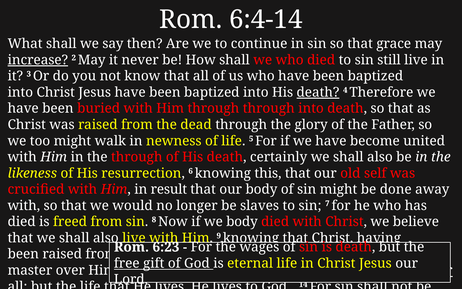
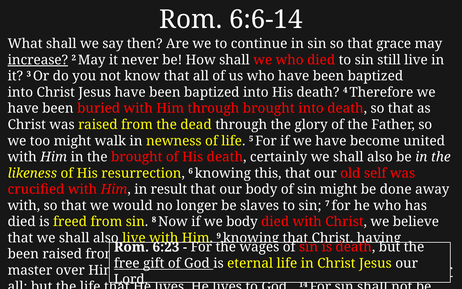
6:4-14: 6:4-14 -> 6:6-14
death at (318, 92) underline: present -> none
through through: through -> brought
the through: through -> brought
